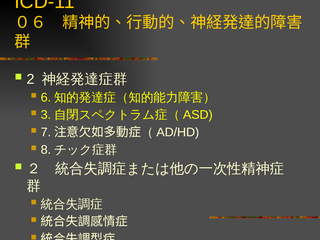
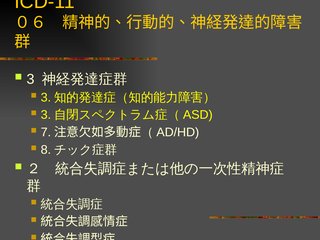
2 at (31, 79): 2 -> 3
6 at (46, 97): 6 -> 3
